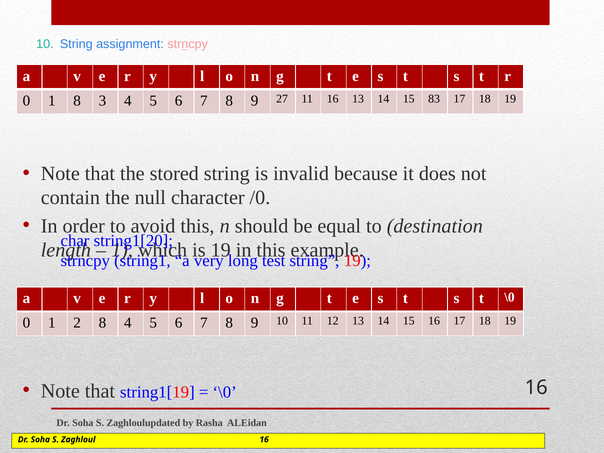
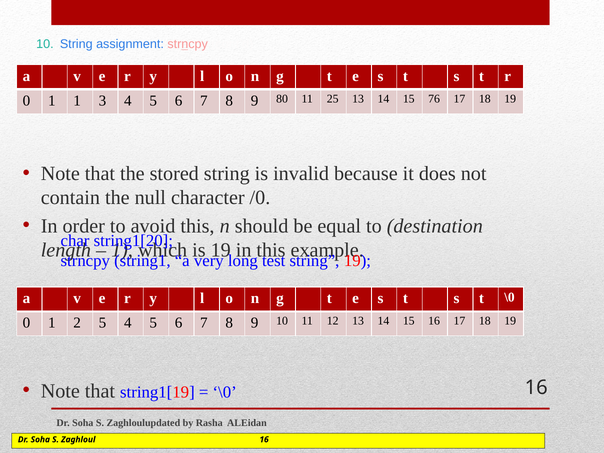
1 8: 8 -> 1
27: 27 -> 80
11 16: 16 -> 25
83: 83 -> 76
2 8: 8 -> 5
